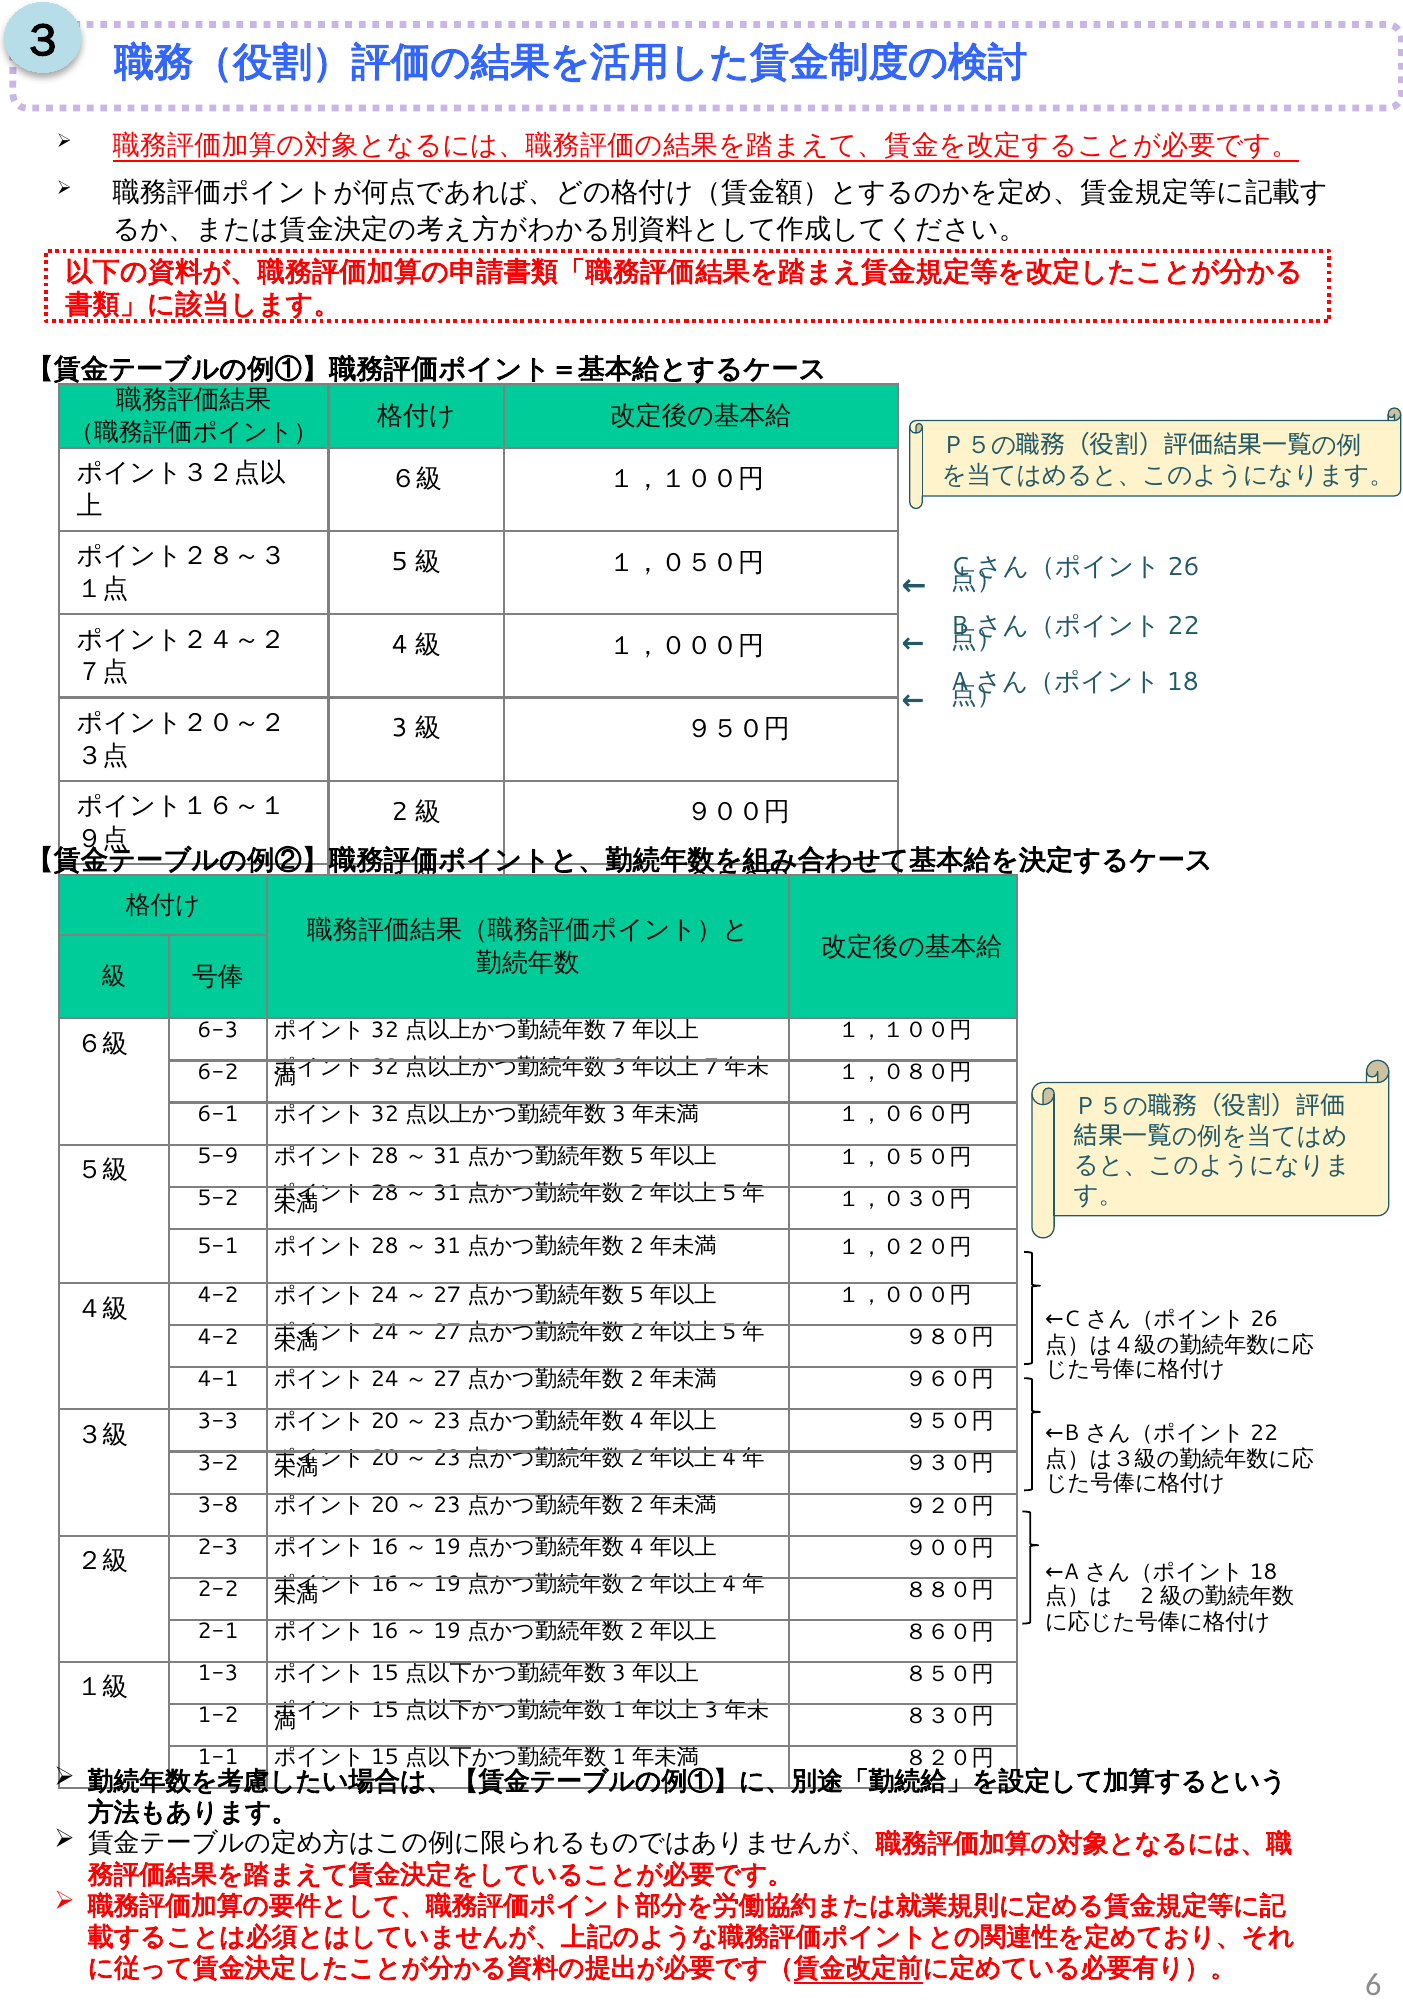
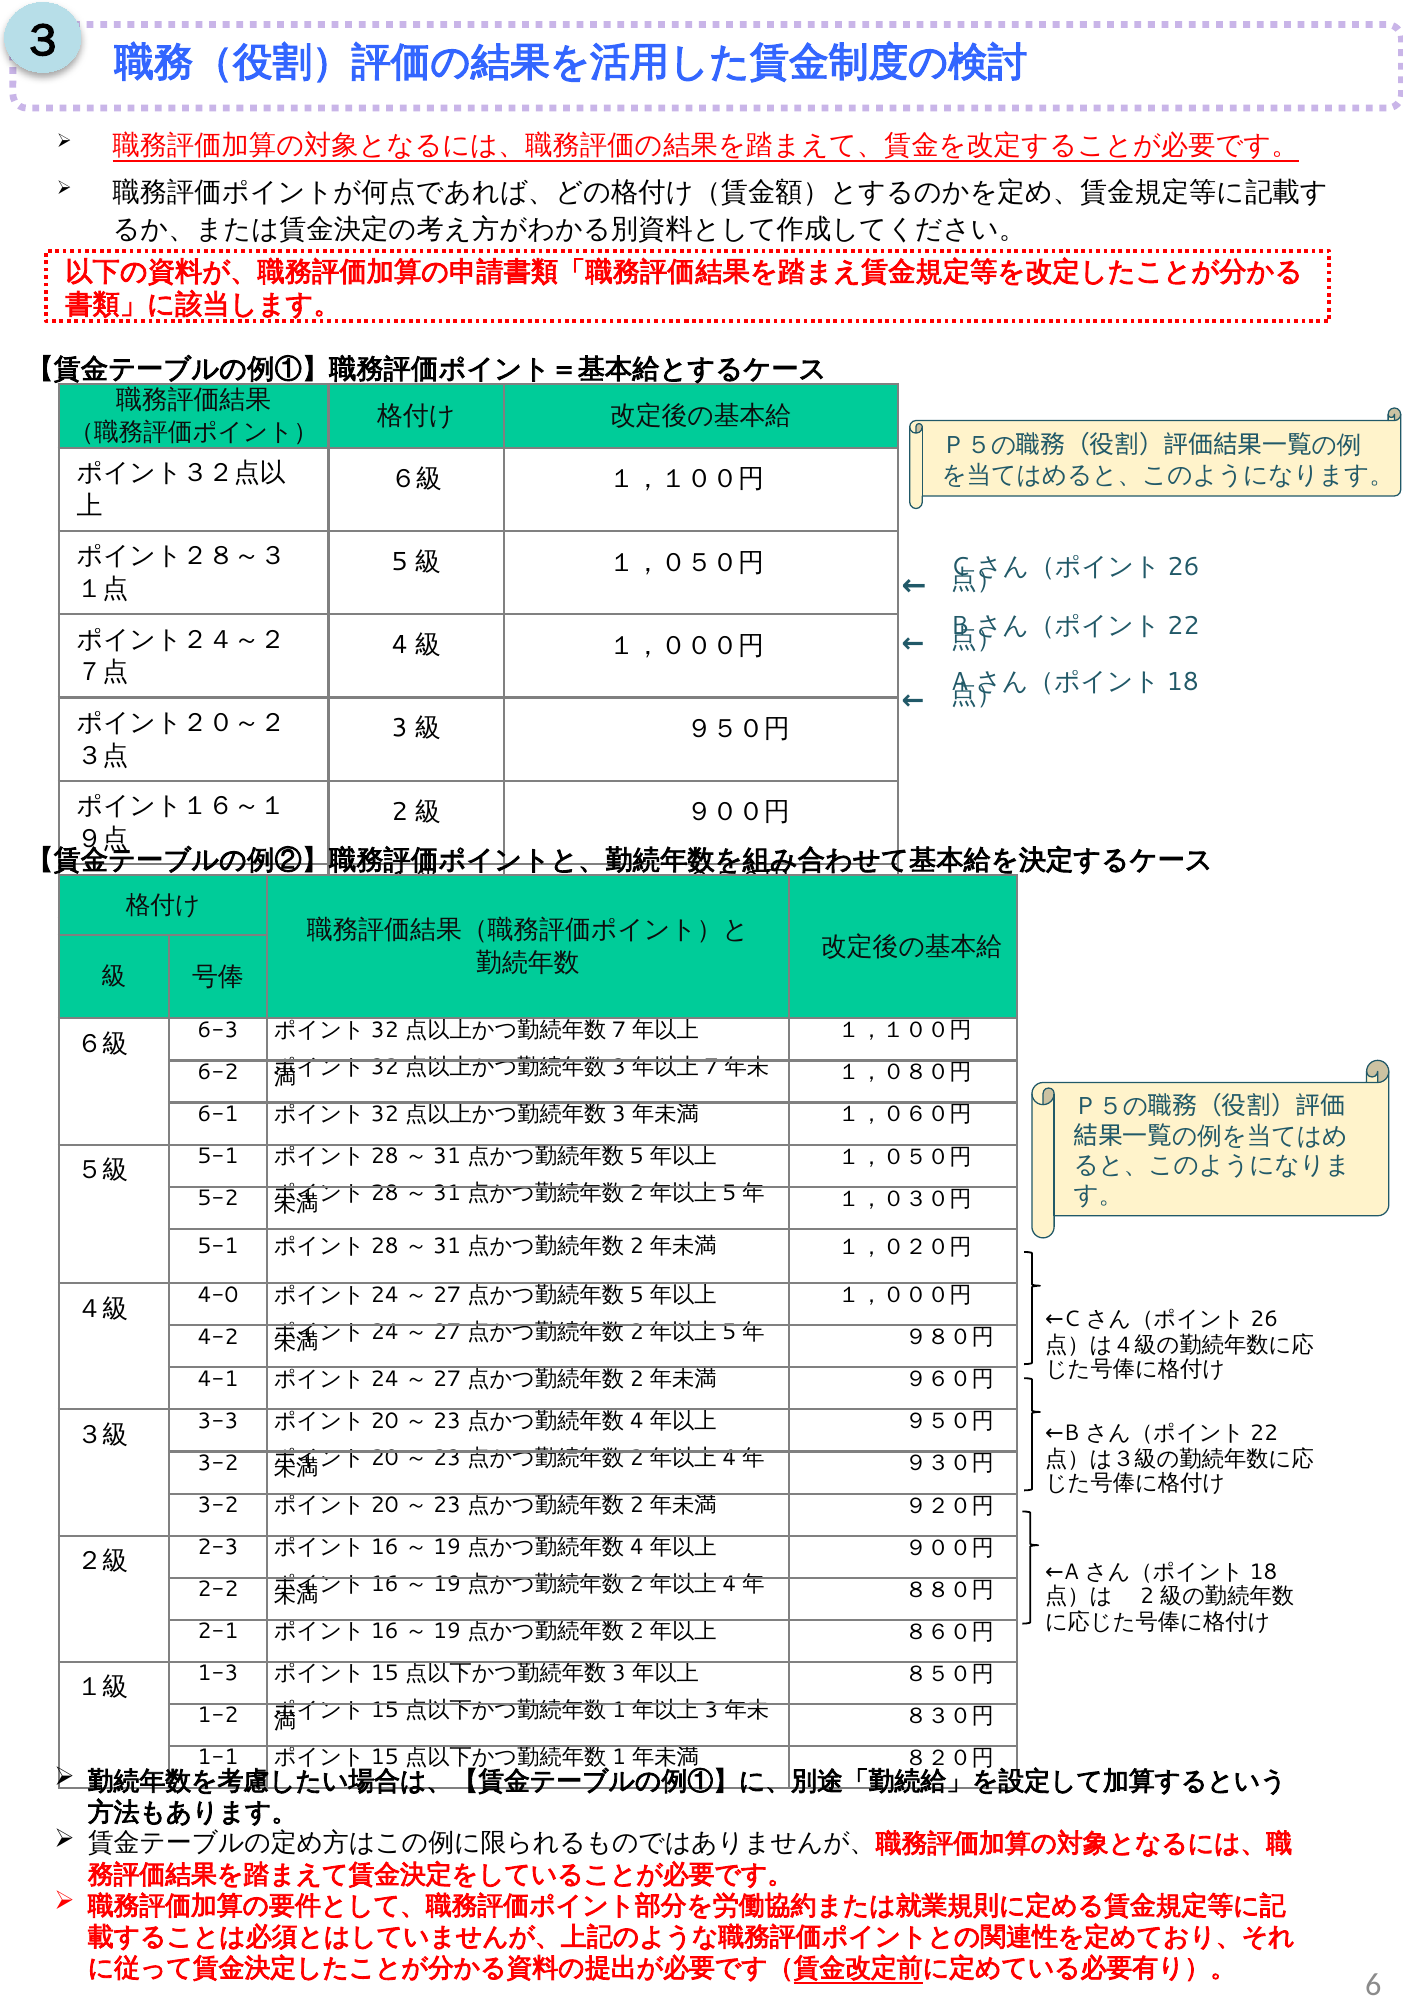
5-9 at (218, 1156): 5-9 -> 5-1
4-2 at (218, 1295): 4-2 -> 4-0
3-8 at (218, 1505): 3-8 -> 3-2
